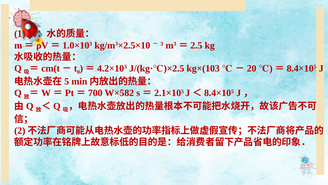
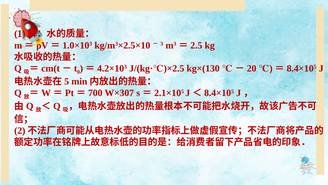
kg×(103: kg×(103 -> kg×(130
W×582: W×582 -> W×307
